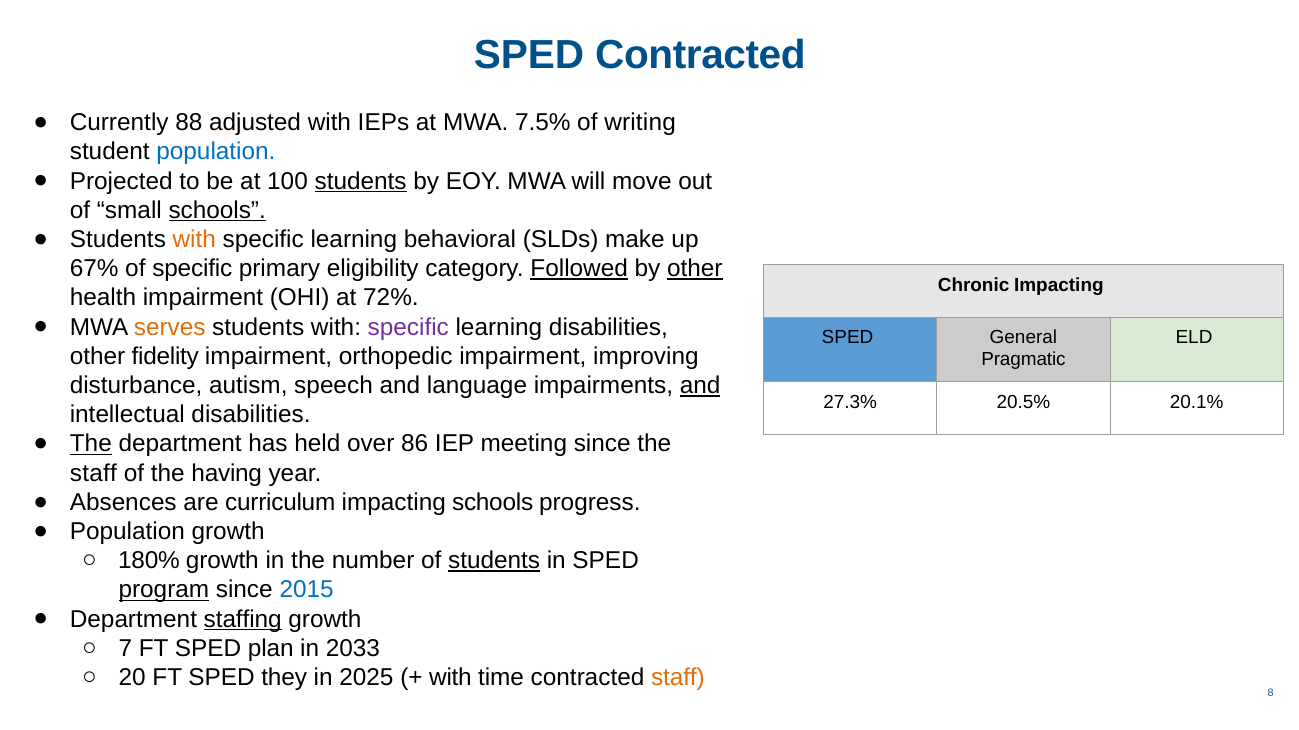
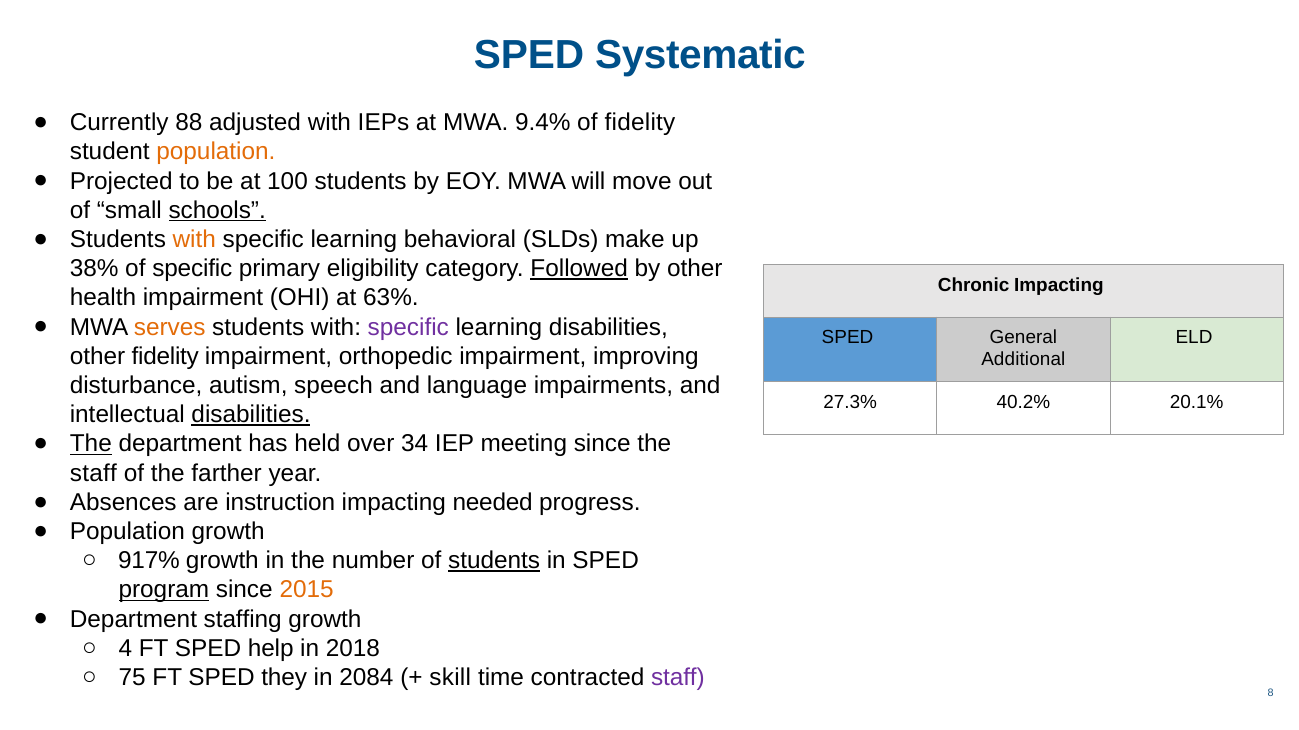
SPED Contracted: Contracted -> Systematic
7.5%: 7.5% -> 9.4%
of writing: writing -> fidelity
population at (216, 152) colour: blue -> orange
students at (361, 181) underline: present -> none
67%: 67% -> 38%
other at (695, 269) underline: present -> none
72%: 72% -> 63%
Pragmatic: Pragmatic -> Additional
and at (700, 386) underline: present -> none
20.5%: 20.5% -> 40.2%
disabilities at (251, 415) underline: none -> present
86: 86 -> 34
having: having -> farther
curriculum: curriculum -> instruction
impacting schools: schools -> needed
180%: 180% -> 917%
2015 colour: blue -> orange
staffing underline: present -> none
7: 7 -> 4
plan: plan -> help
2033: 2033 -> 2018
20: 20 -> 75
2025: 2025 -> 2084
with at (450, 678): with -> skill
staff at (678, 678) colour: orange -> purple
